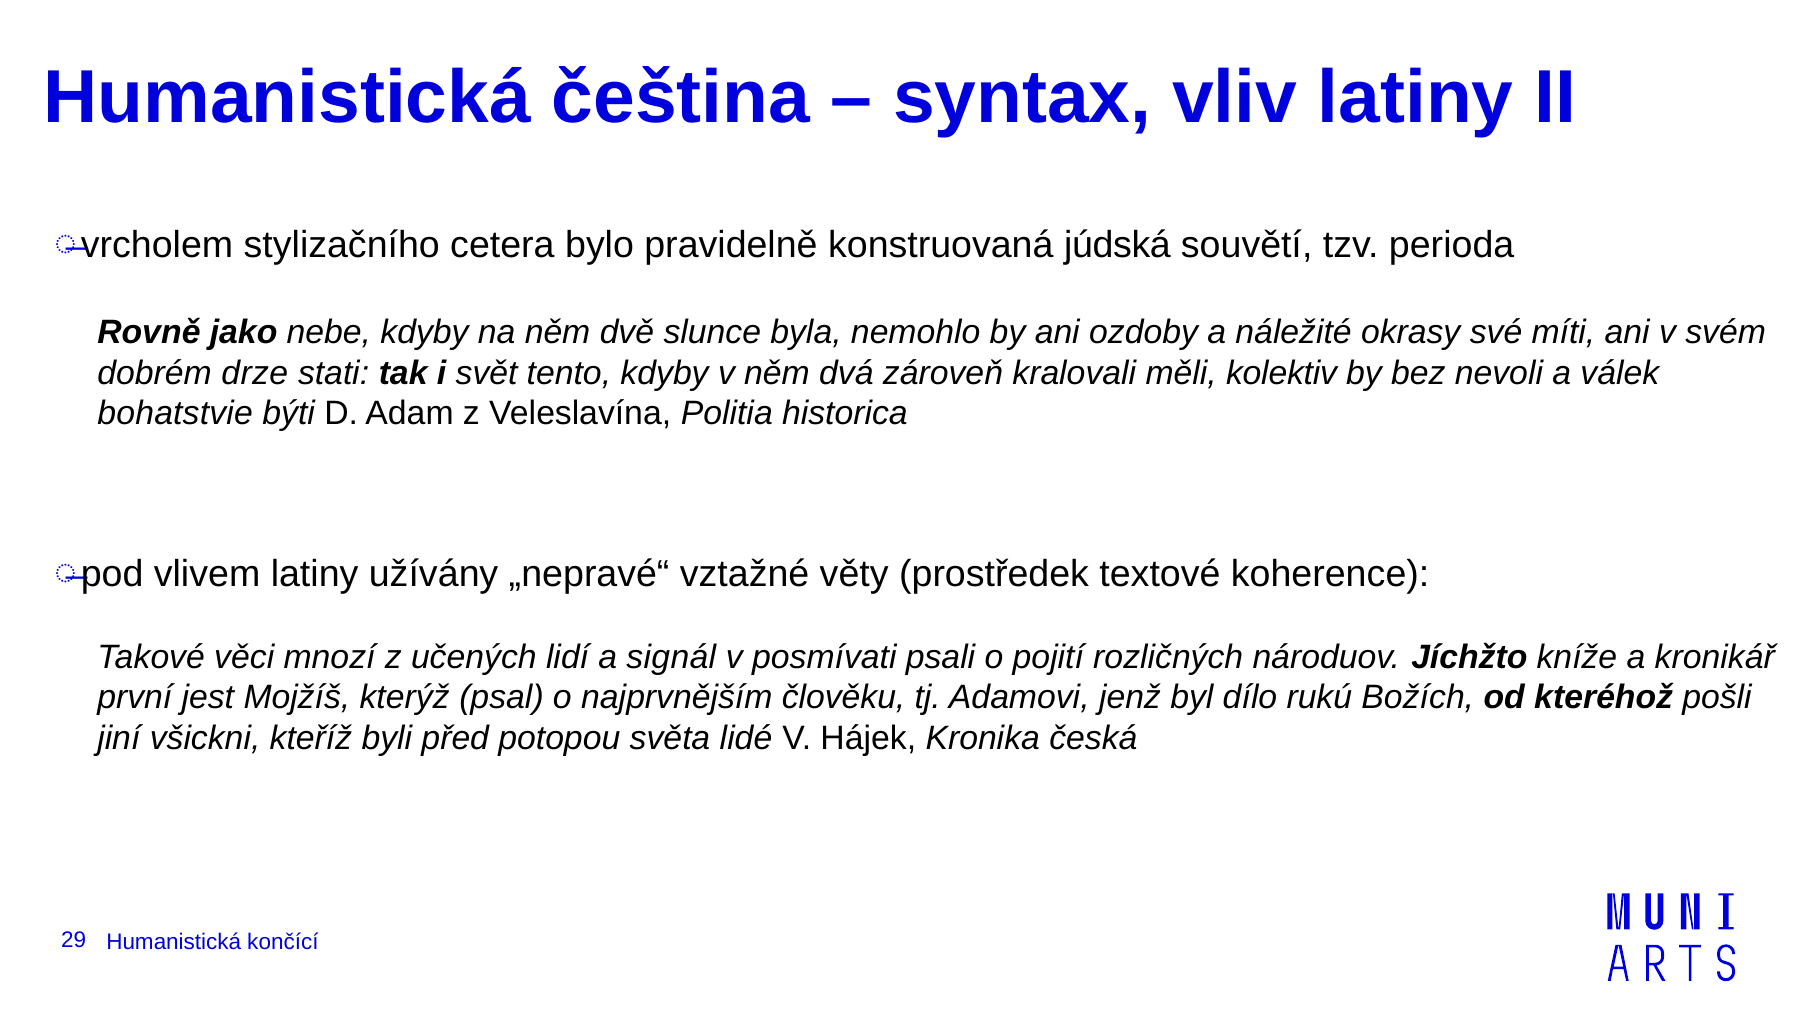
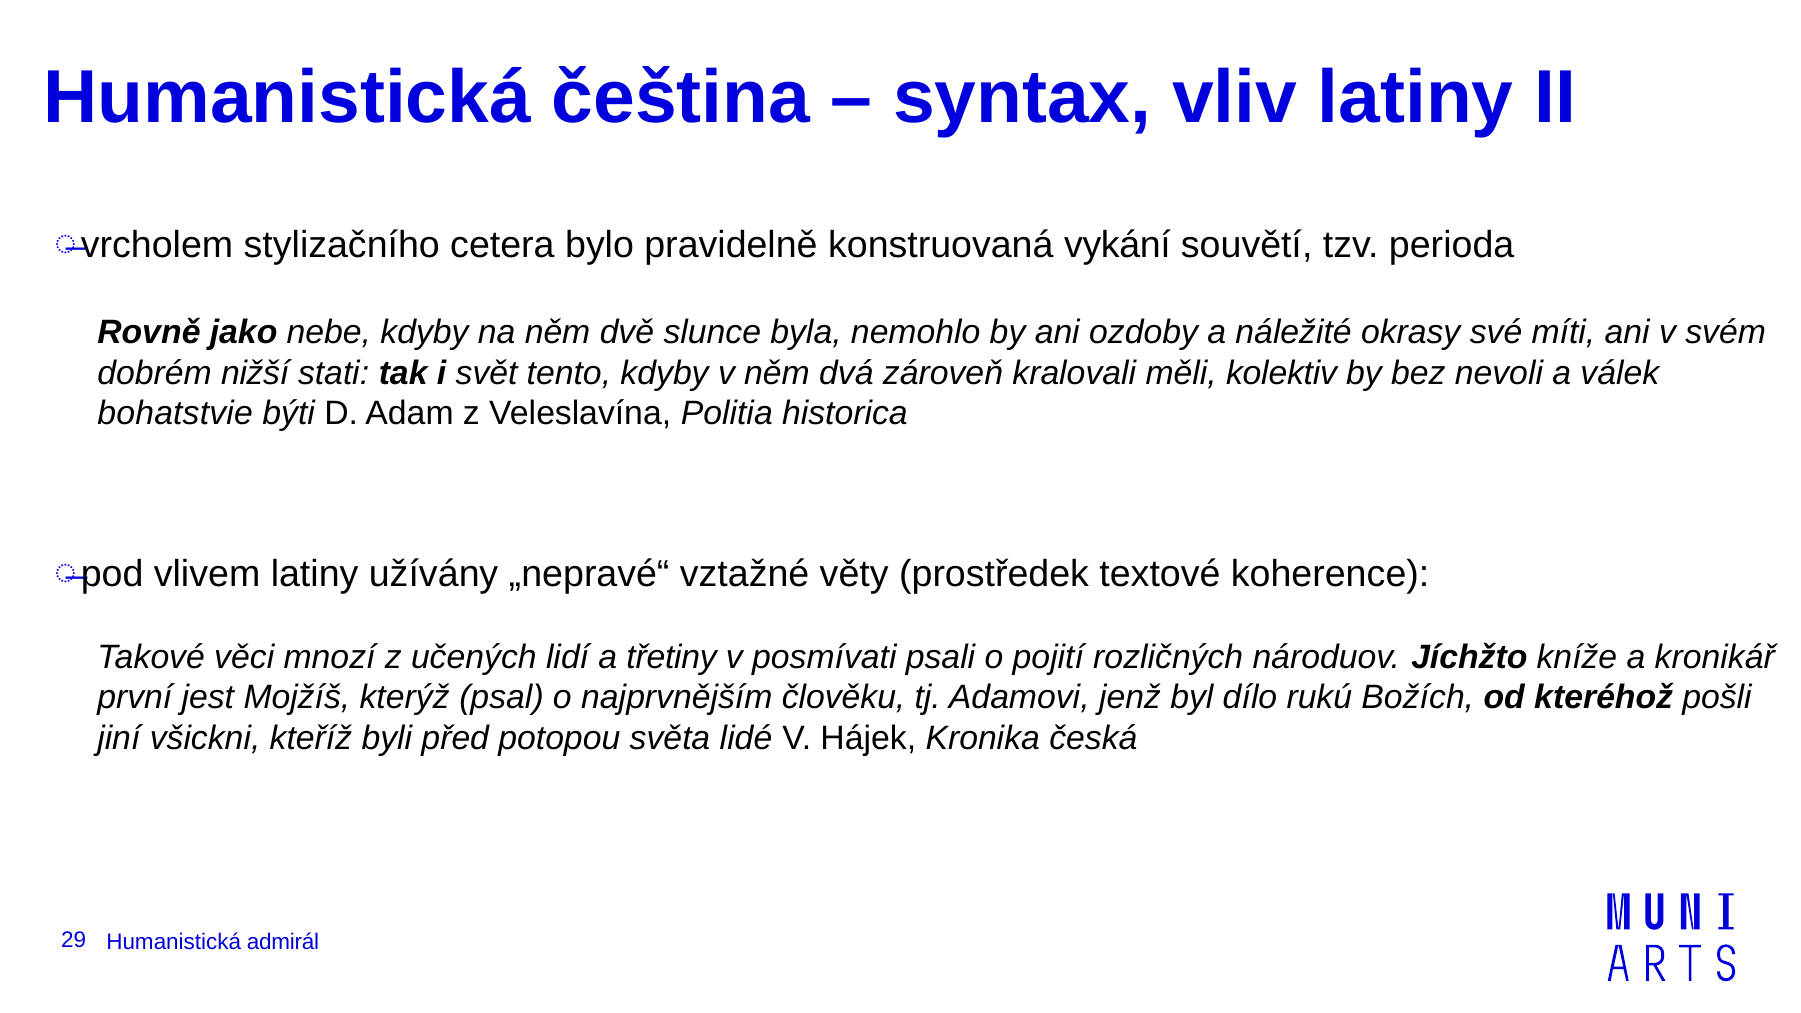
júdská: júdská -> vykání
drze: drze -> nižší
signál: signál -> třetiny
končící: končící -> admirál
